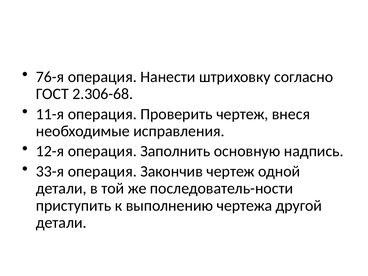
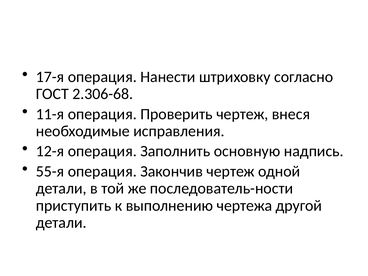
76-я: 76-я -> 17-я
33-я: 33-я -> 55-я
